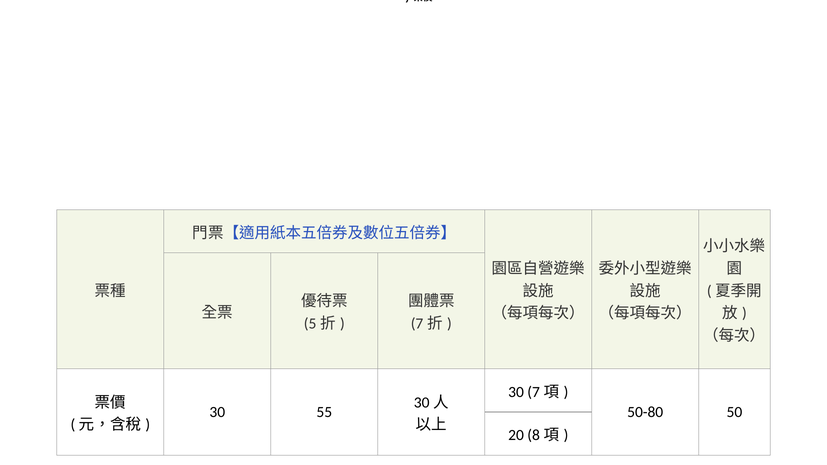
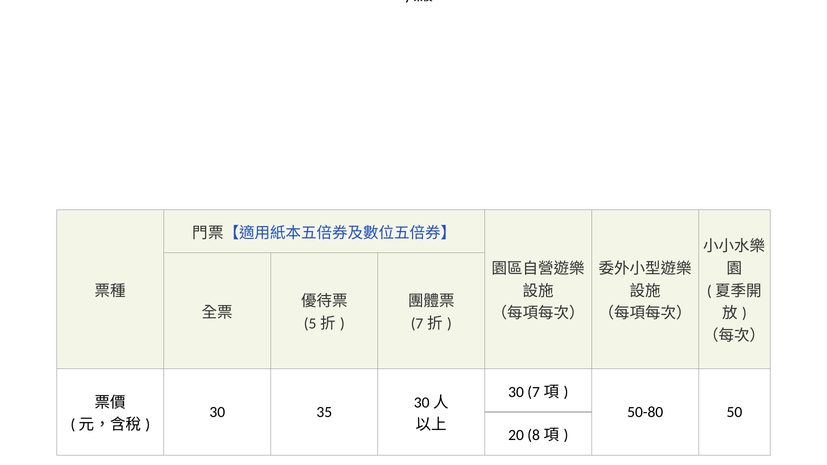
55: 55 -> 35
